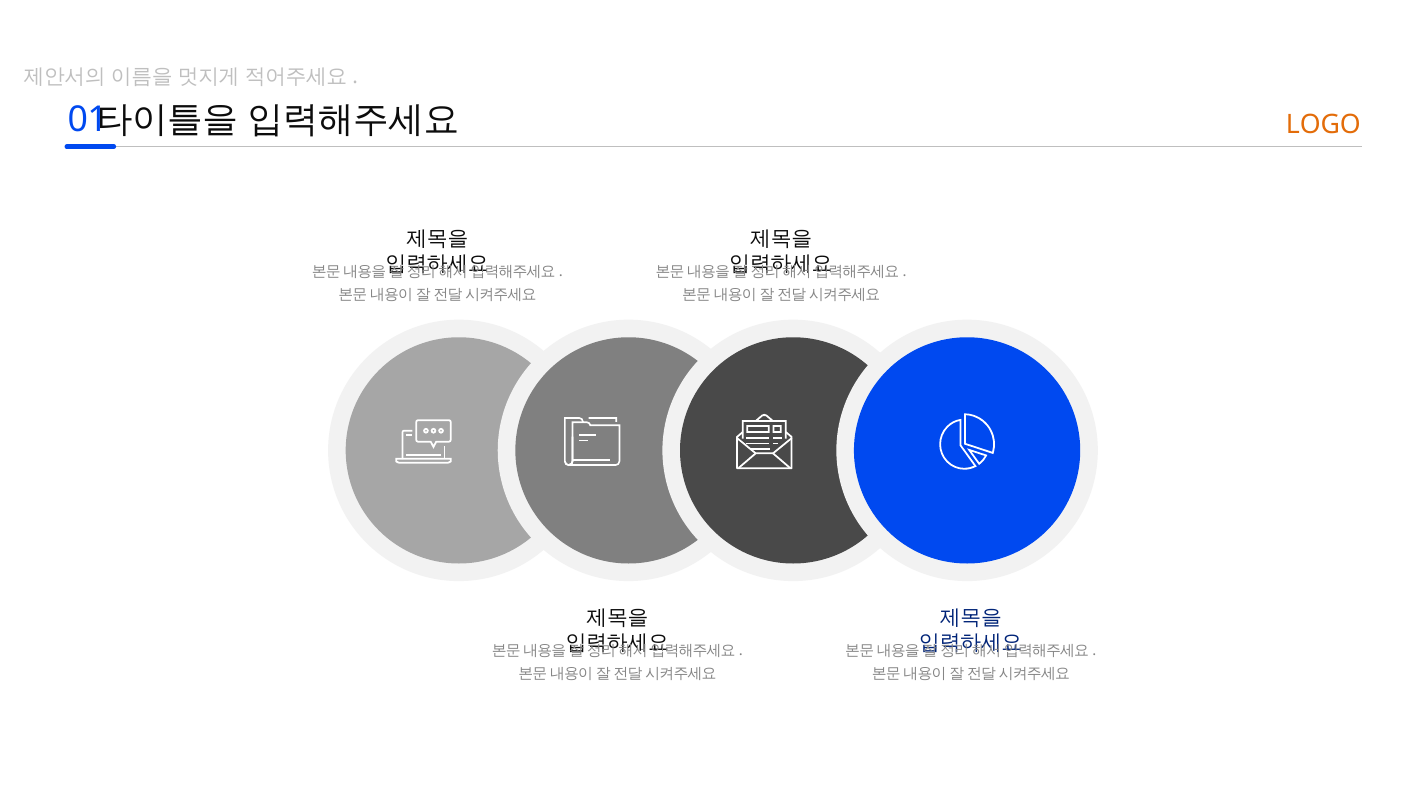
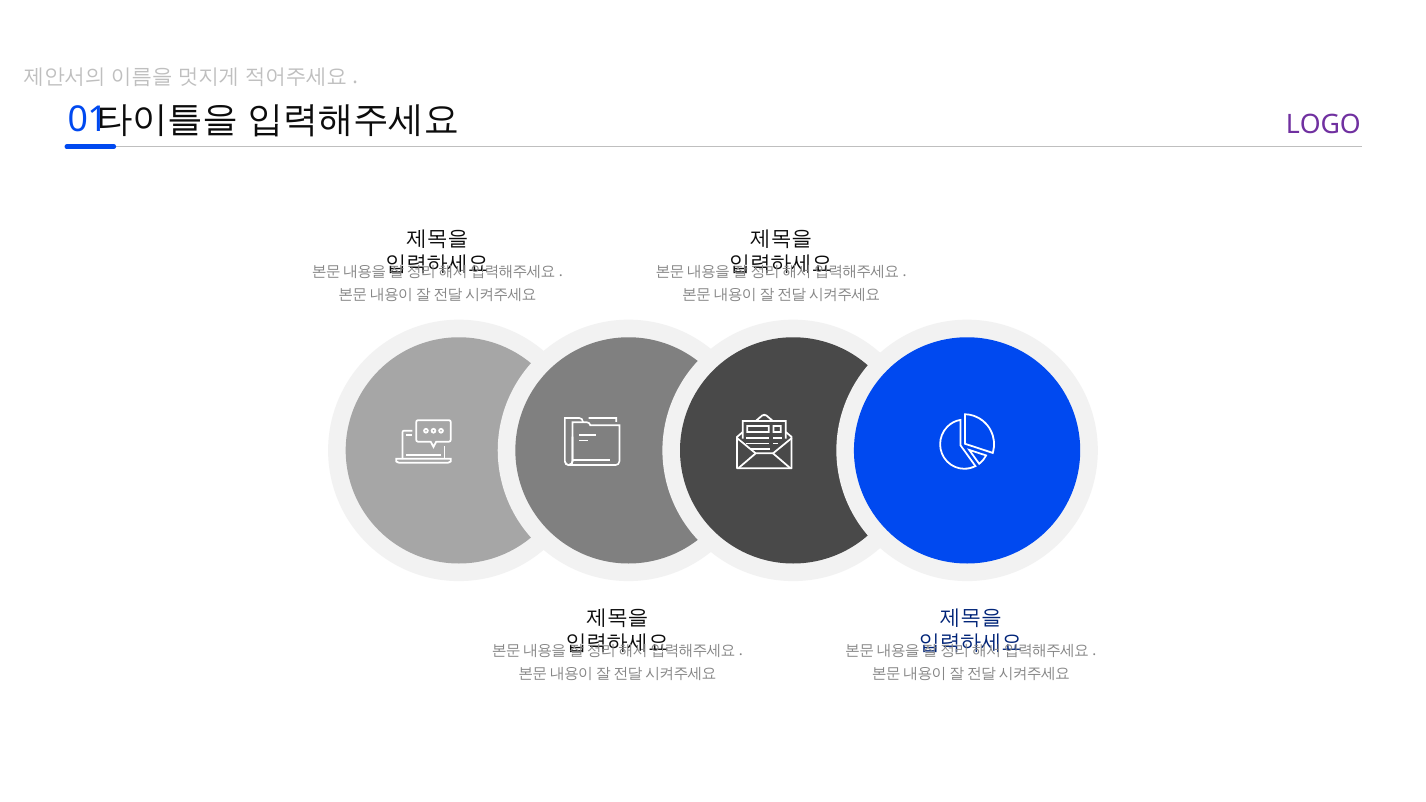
LOGO colour: orange -> purple
